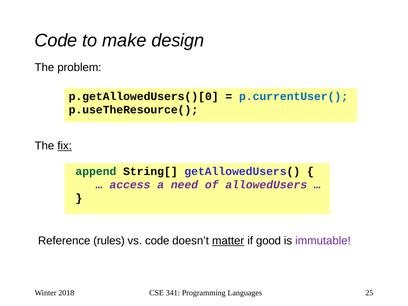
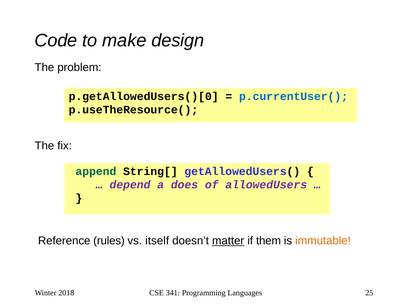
fix underline: present -> none
access: access -> depend
need: need -> does
vs code: code -> itself
good: good -> them
immutable colour: purple -> orange
